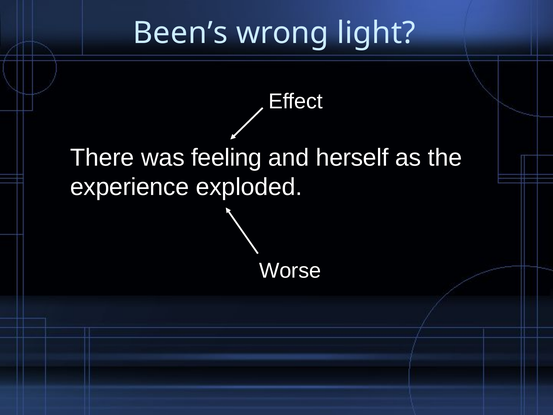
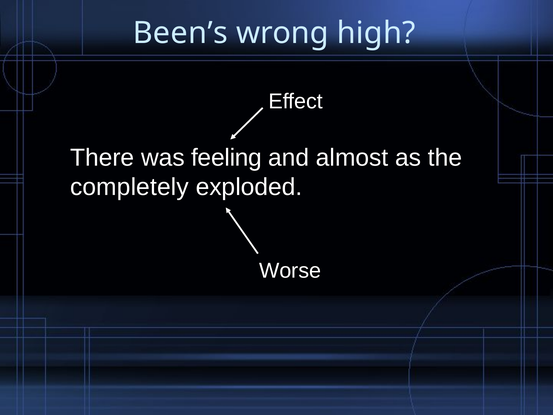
light: light -> high
herself: herself -> almost
experience: experience -> completely
